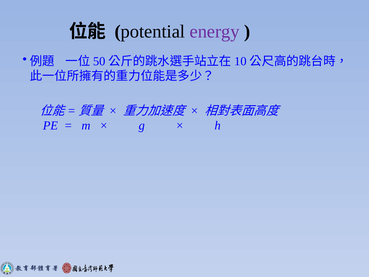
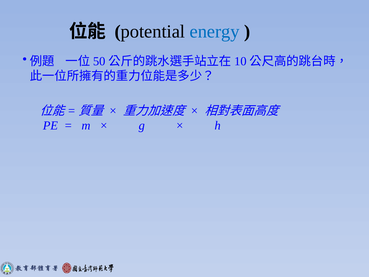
energy colour: purple -> blue
